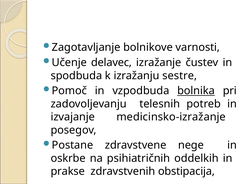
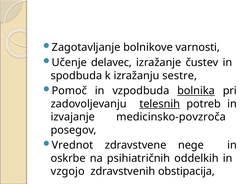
telesnih underline: none -> present
medicinsko-izražanje: medicinsko-izražanje -> medicinsko-povzroča
Postane: Postane -> Vrednot
prakse: prakse -> vzgojo
